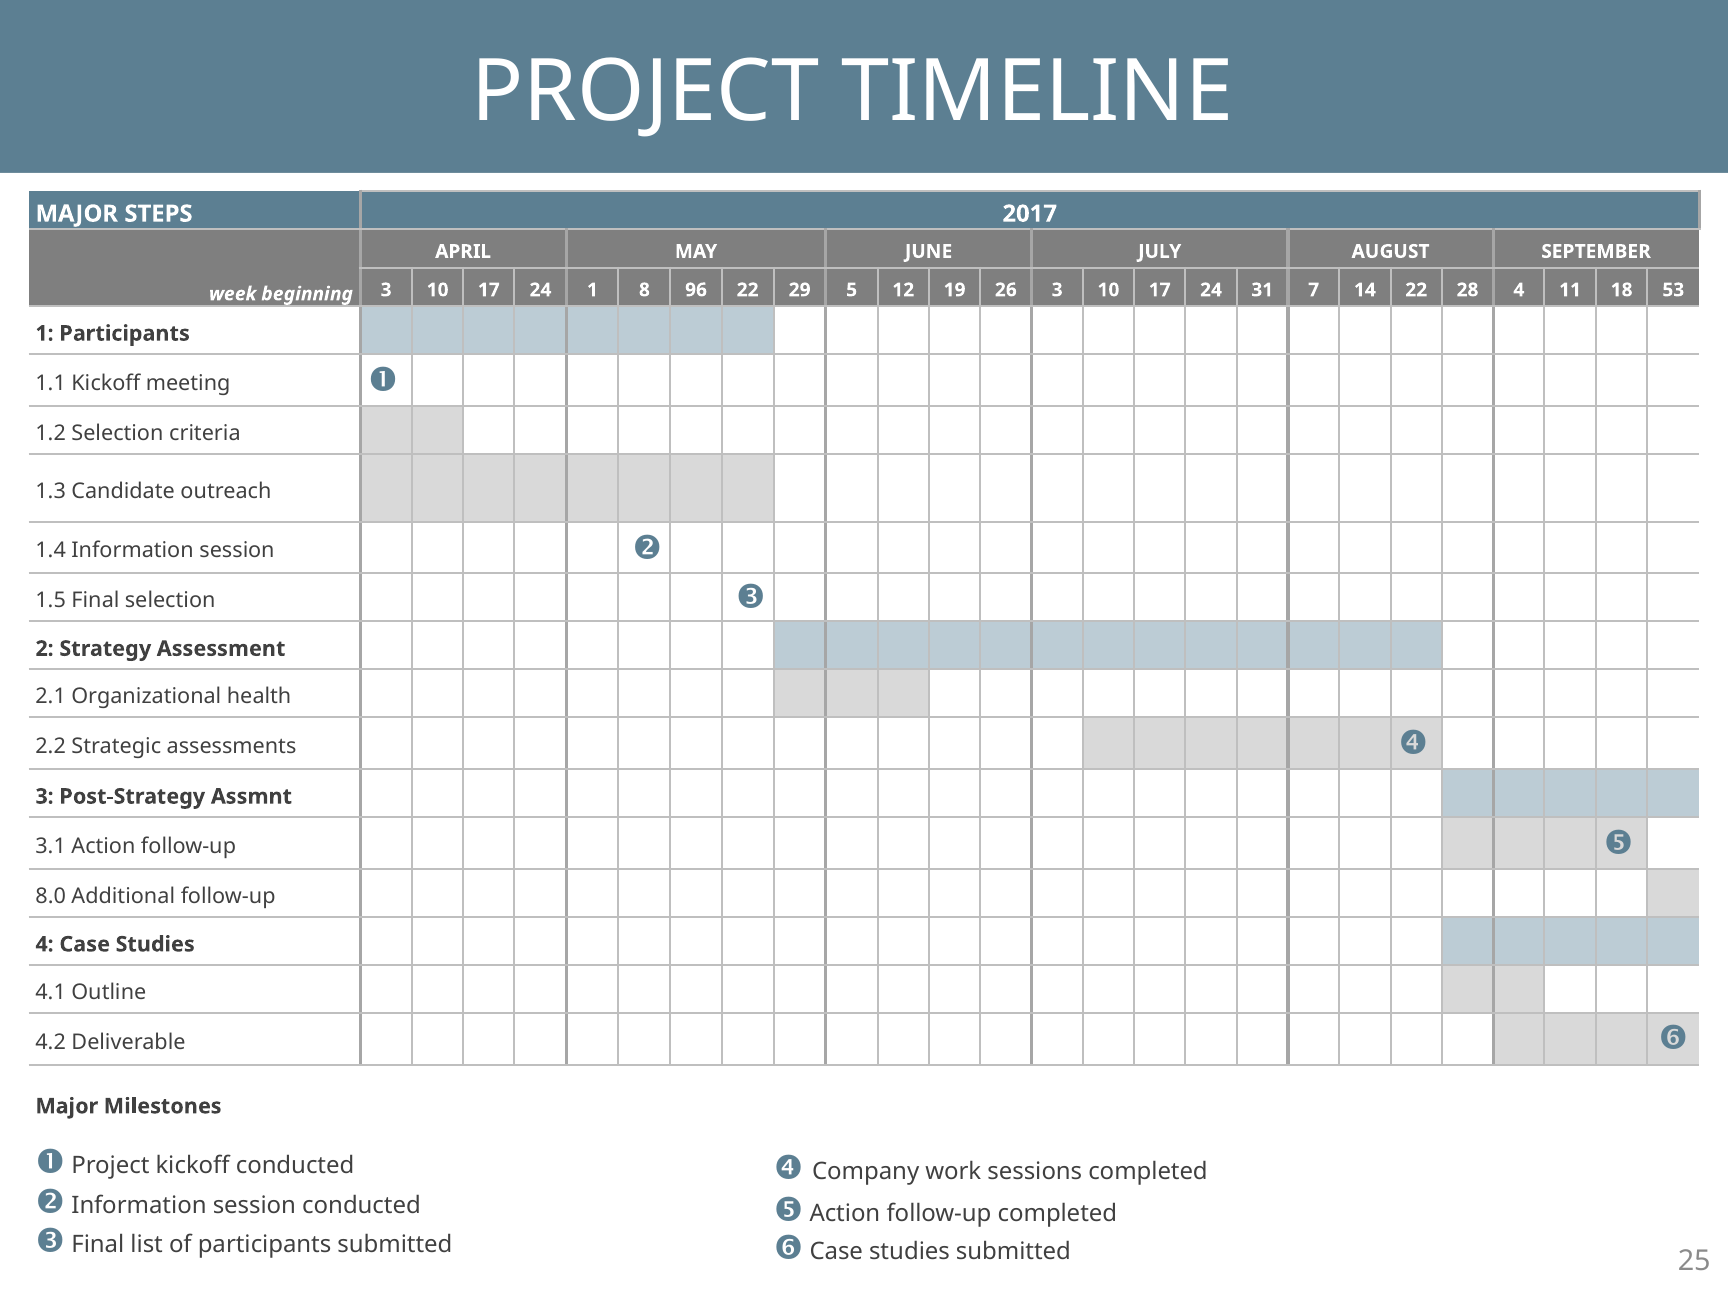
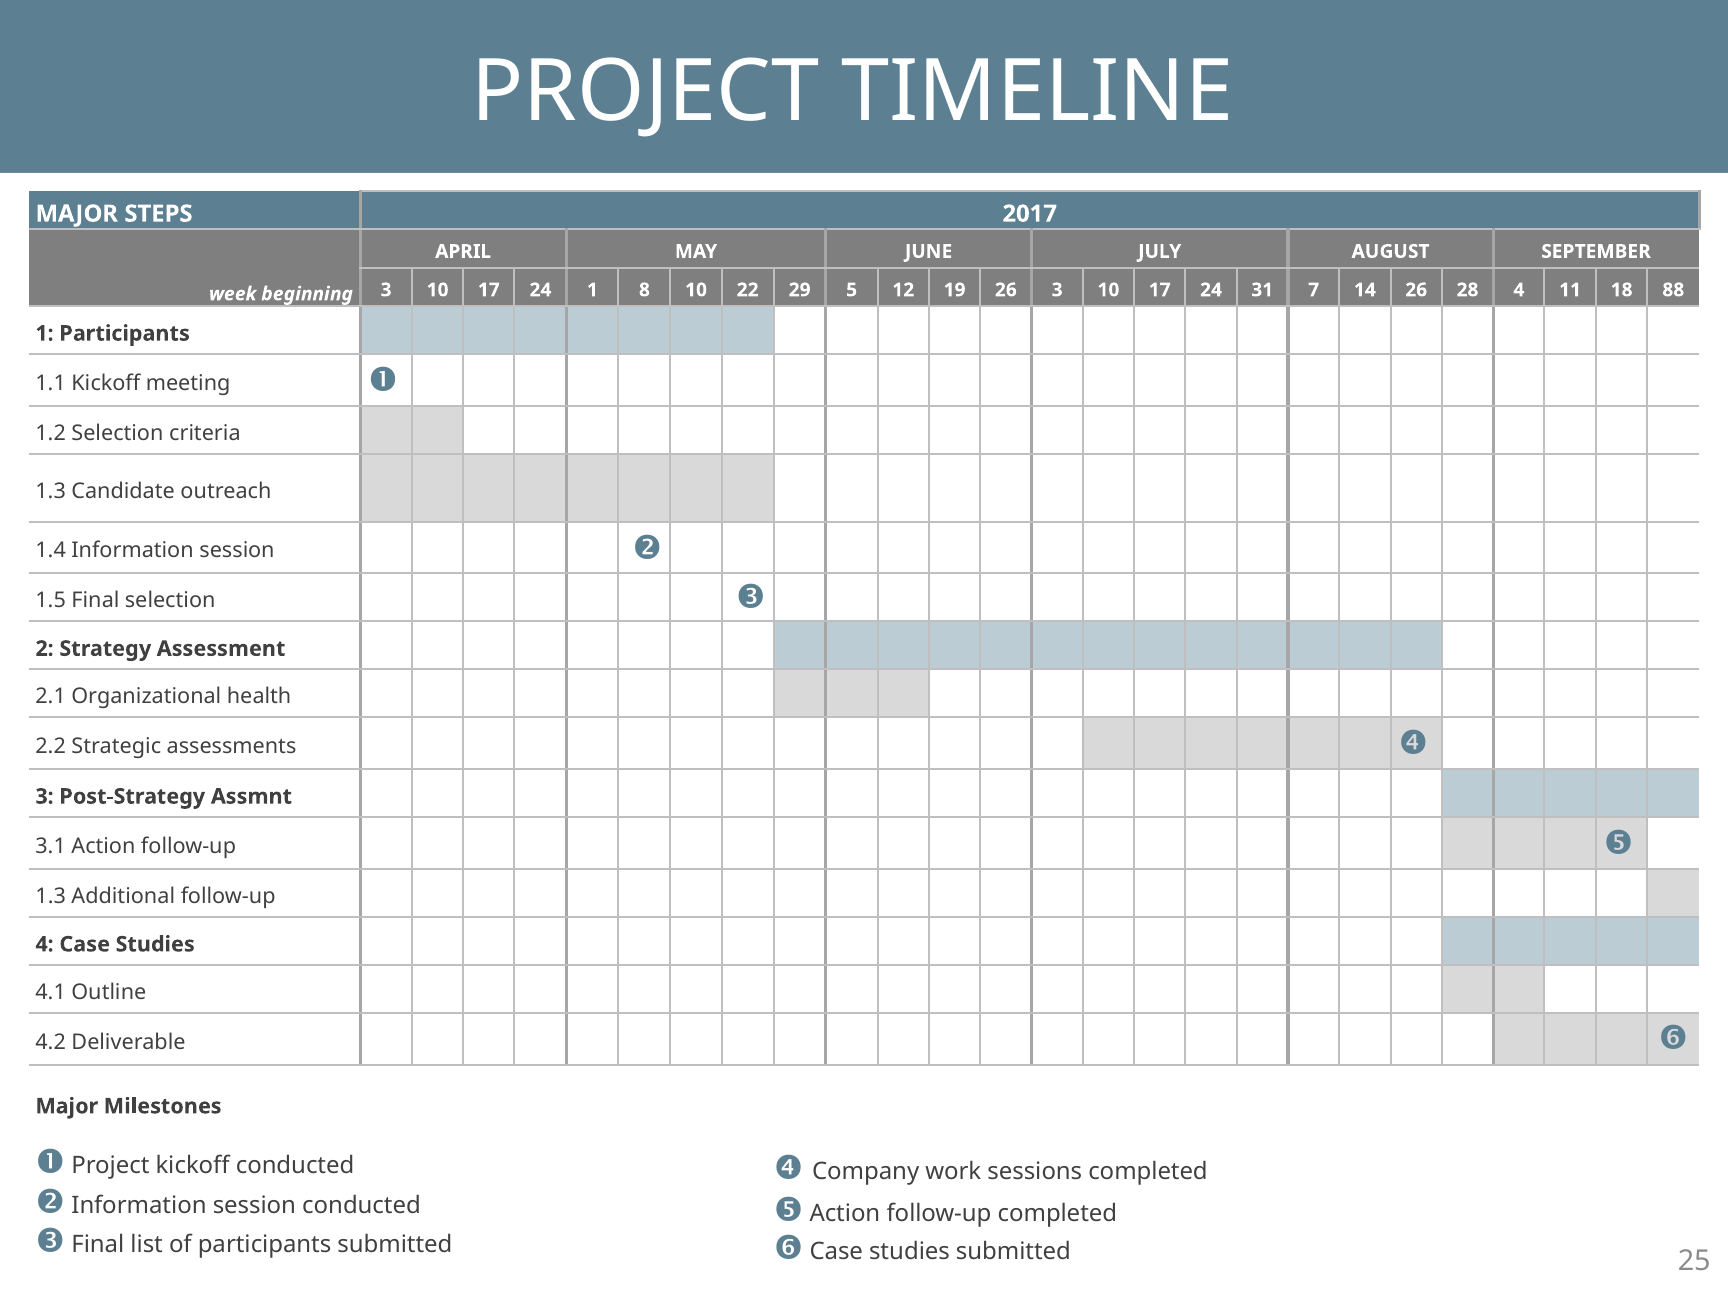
8 96: 96 -> 10
14 22: 22 -> 26
53: 53 -> 88
8.0 at (51, 896): 8.0 -> 1.3
